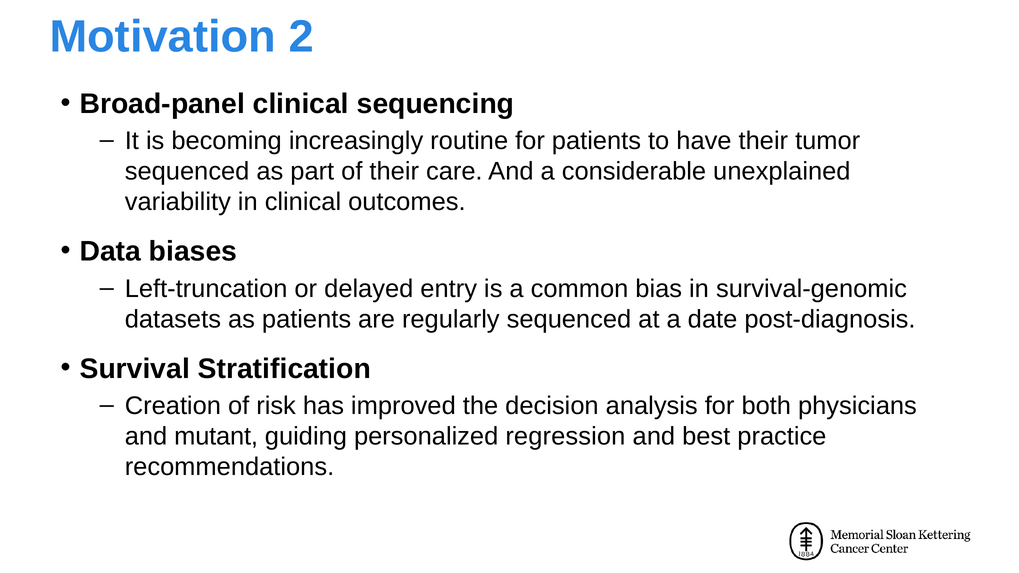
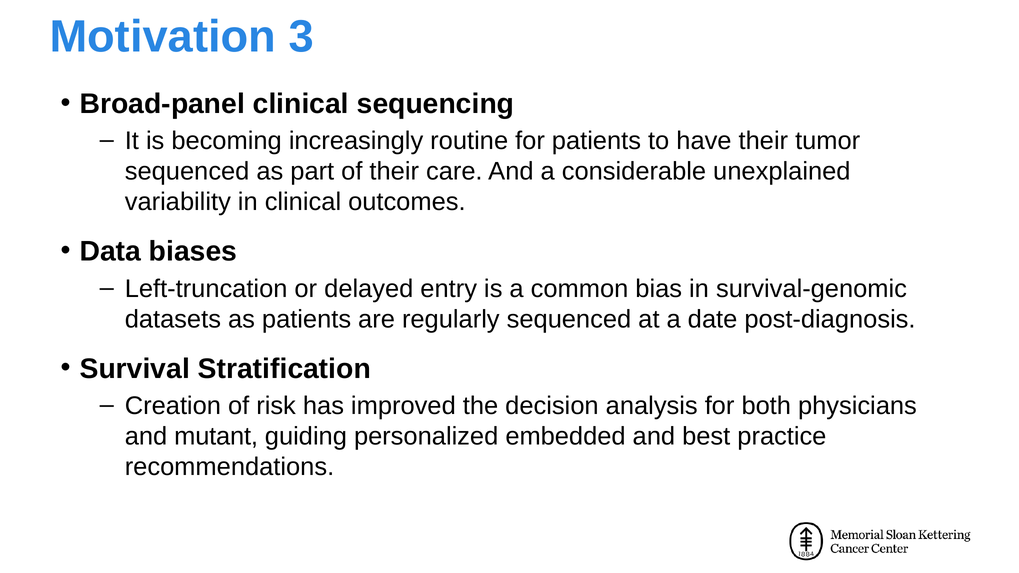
2: 2 -> 3
regression: regression -> embedded
